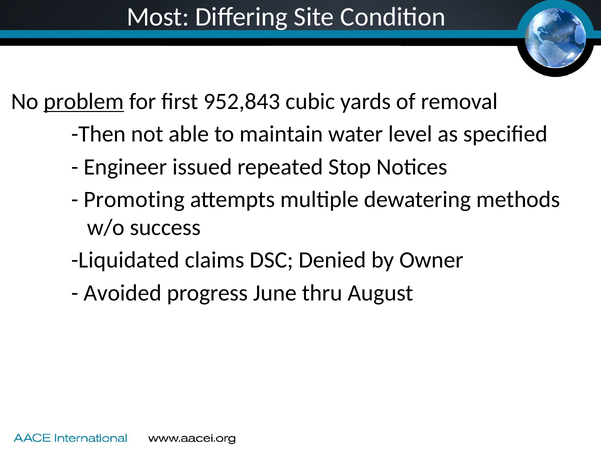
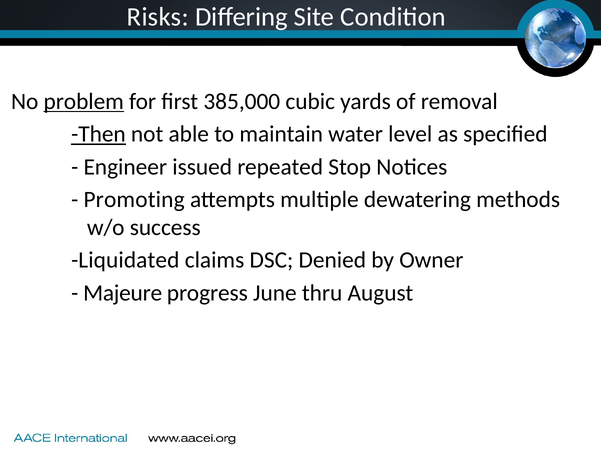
Most: Most -> Risks
952,843: 952,843 -> 385,000
Then underline: none -> present
Avoided: Avoided -> Majeure
